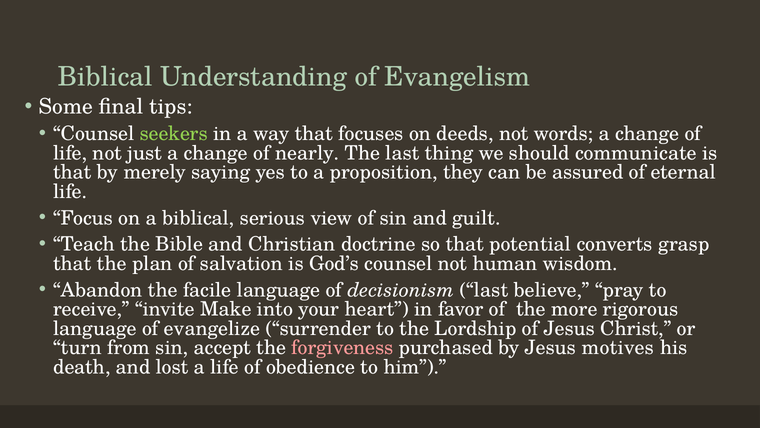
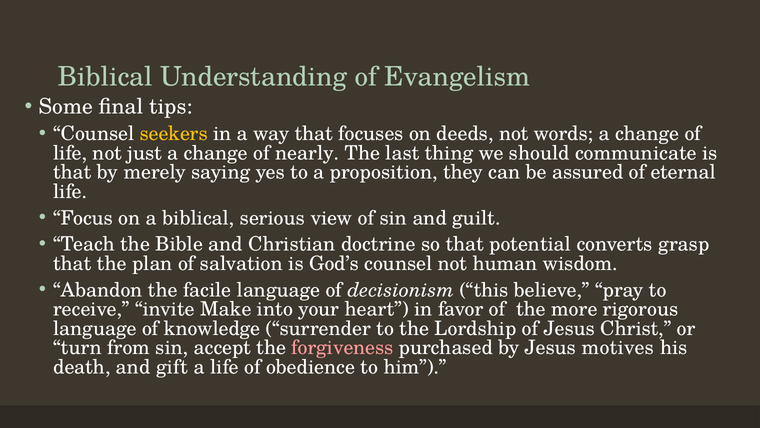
seekers colour: light green -> yellow
decisionism last: last -> this
evangelize: evangelize -> knowledge
lost: lost -> gift
